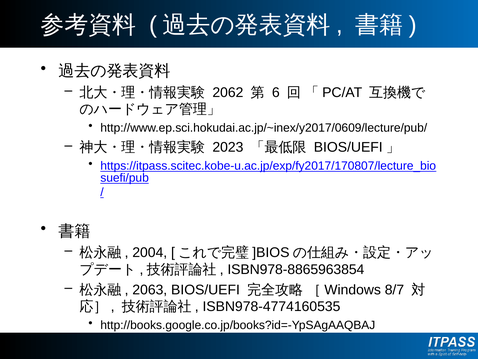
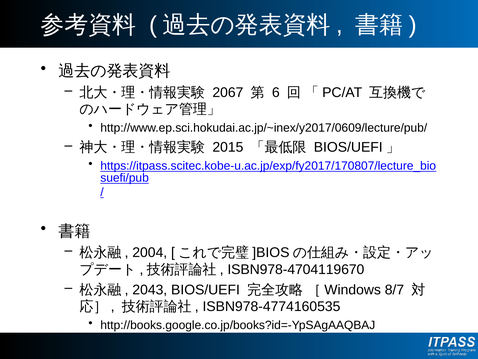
2062: 2062 -> 2067
2023: 2023 -> 2015
ISBN978-8865963854: ISBN978-8865963854 -> ISBN978-4704119670
2063: 2063 -> 2043
